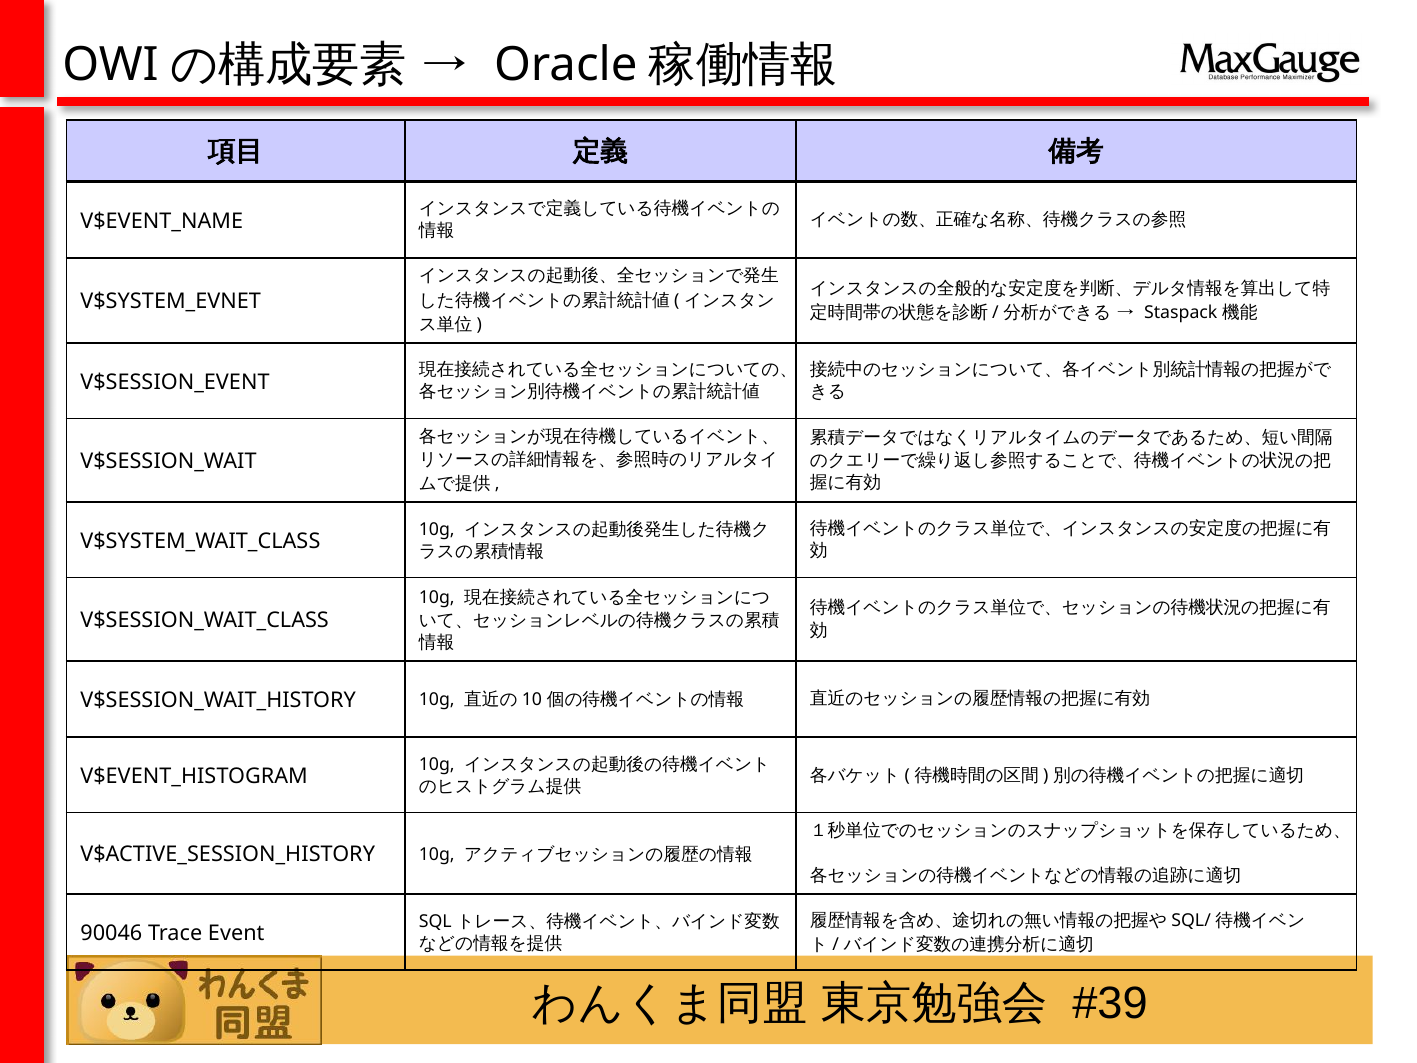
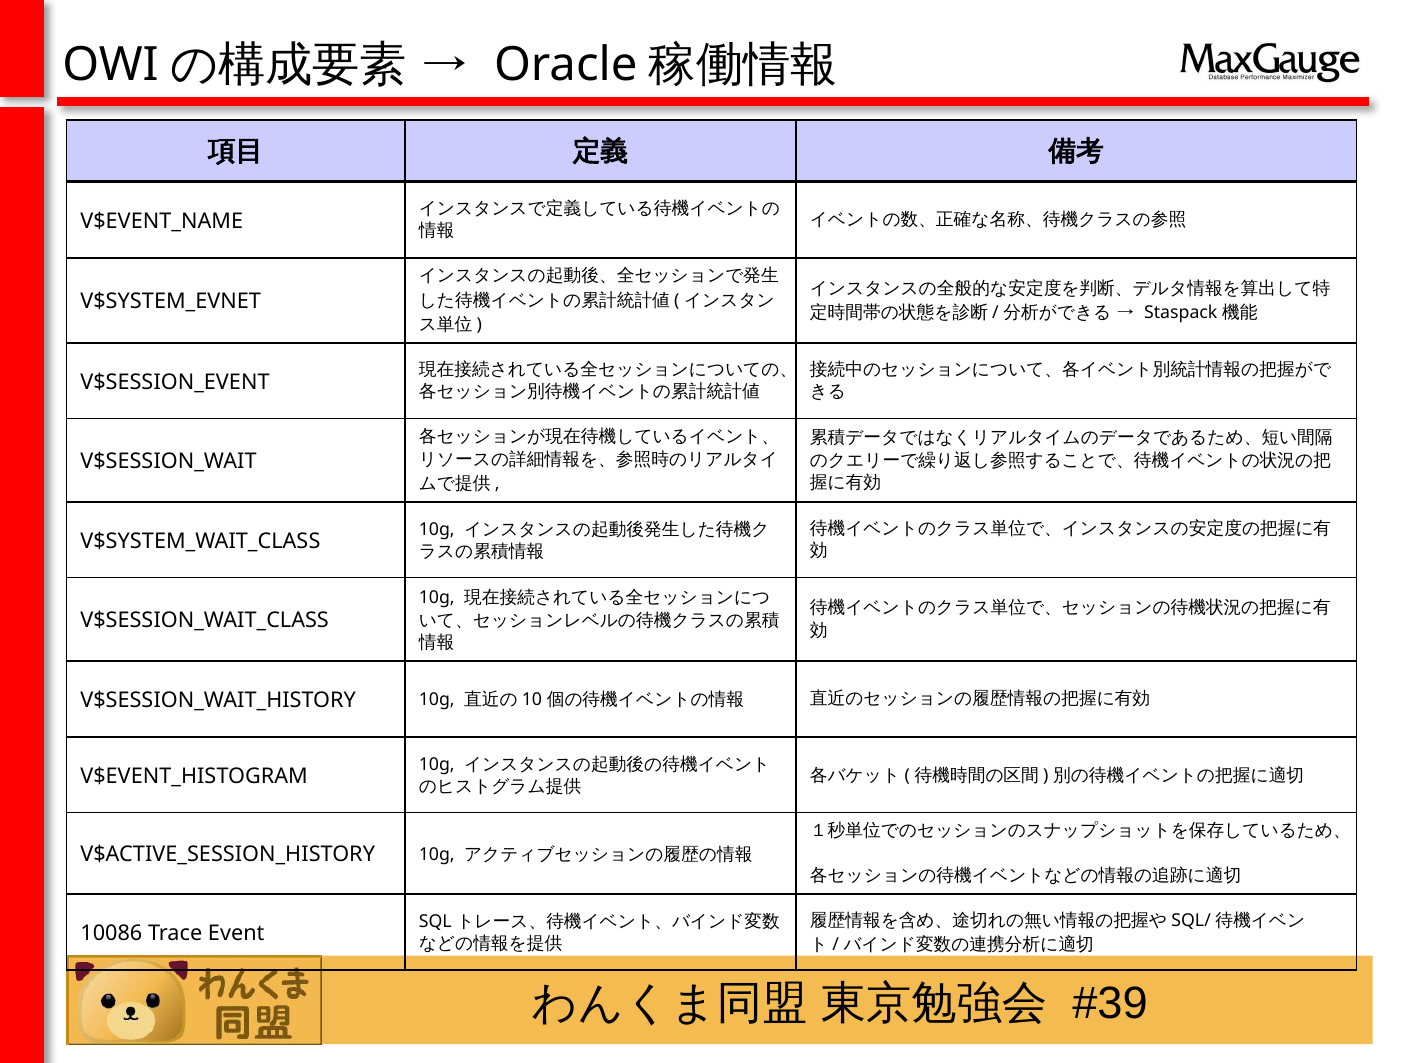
90046: 90046 -> 10086
